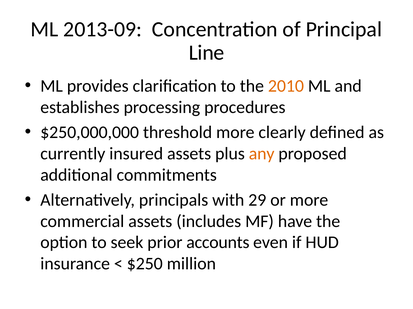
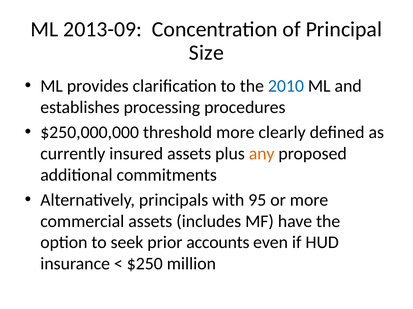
Line: Line -> Size
2010 colour: orange -> blue
29: 29 -> 95
